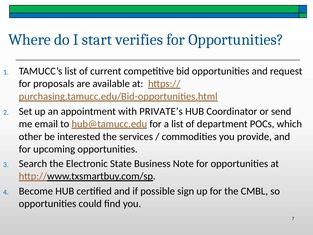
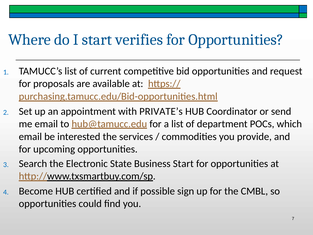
other at (30, 136): other -> email
Business Note: Note -> Start
